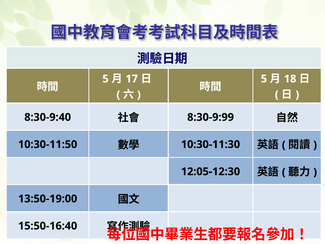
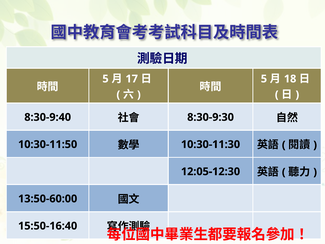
8:30-9:99: 8:30-9:99 -> 8:30-9:30
13:50-19:00: 13:50-19:00 -> 13:50-60:00
